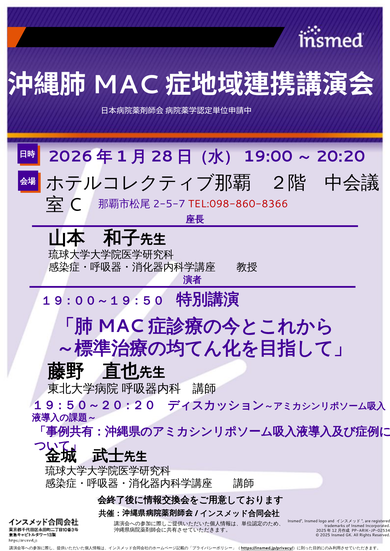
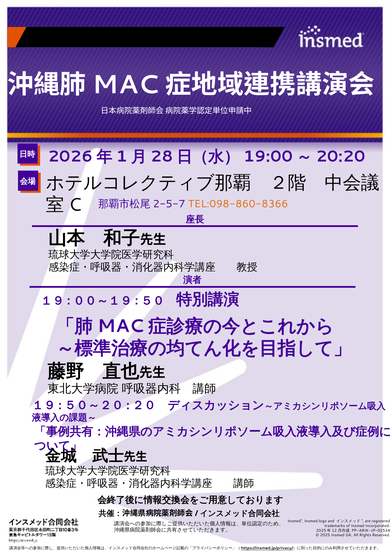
TEL:098-860-8366 colour: red -> orange
